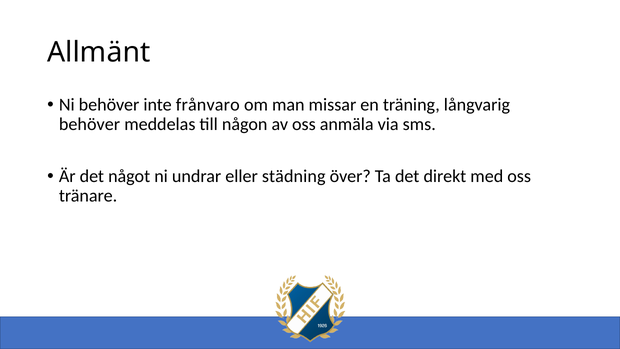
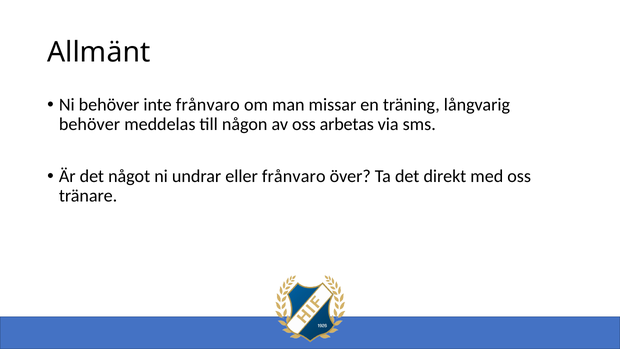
anmäla: anmäla -> arbetas
eller städning: städning -> frånvaro
